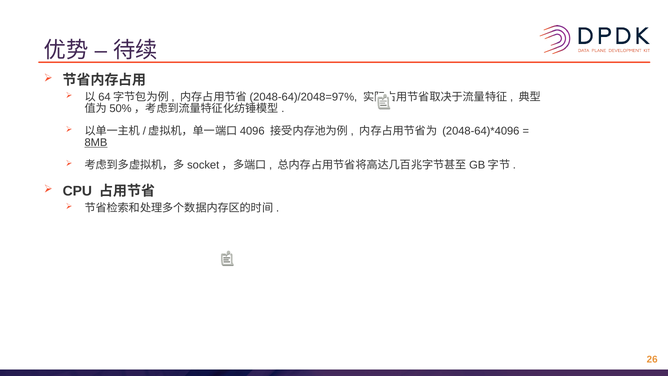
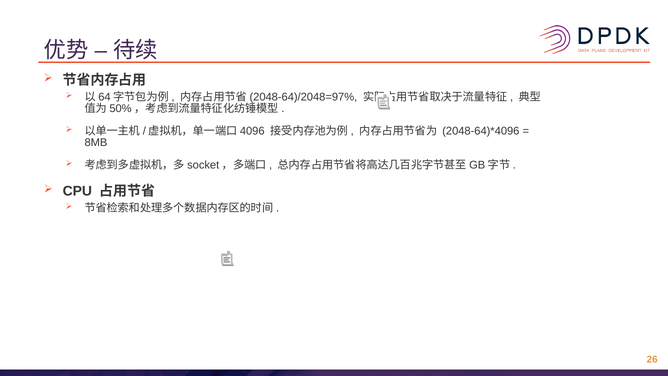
8MB underline: present -> none
